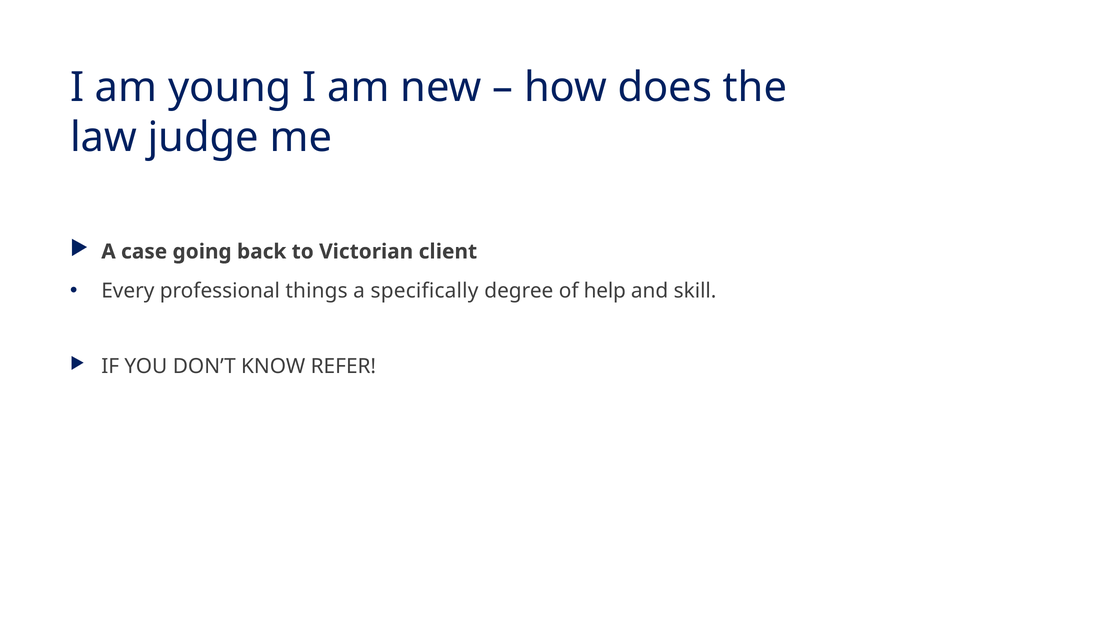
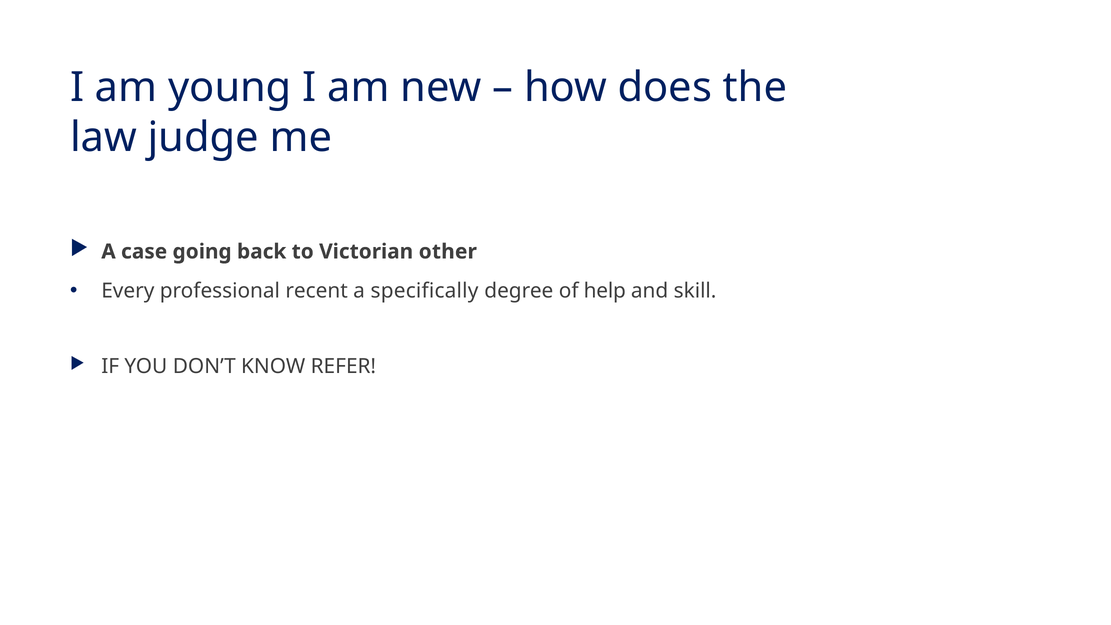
client: client -> other
things: things -> recent
